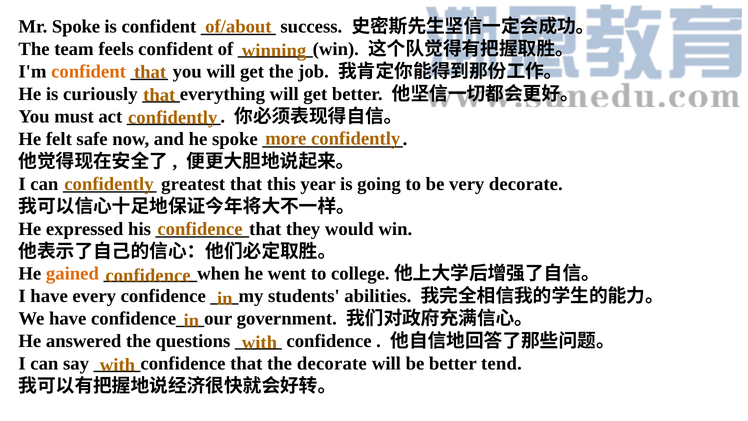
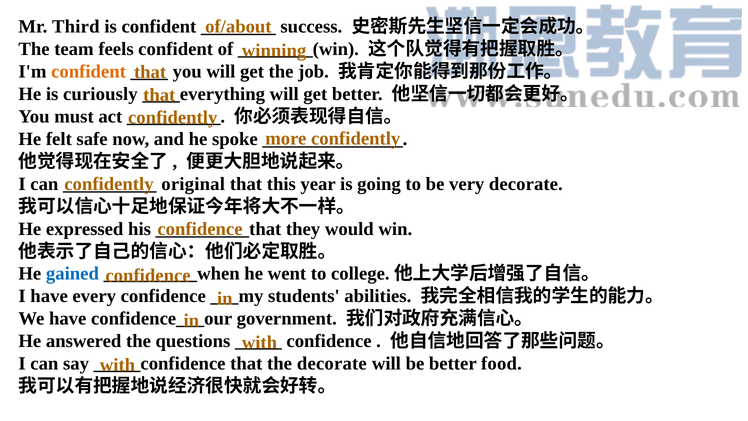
Mr Spoke: Spoke -> Third
greatest: greatest -> original
gained colour: orange -> blue
tend: tend -> food
